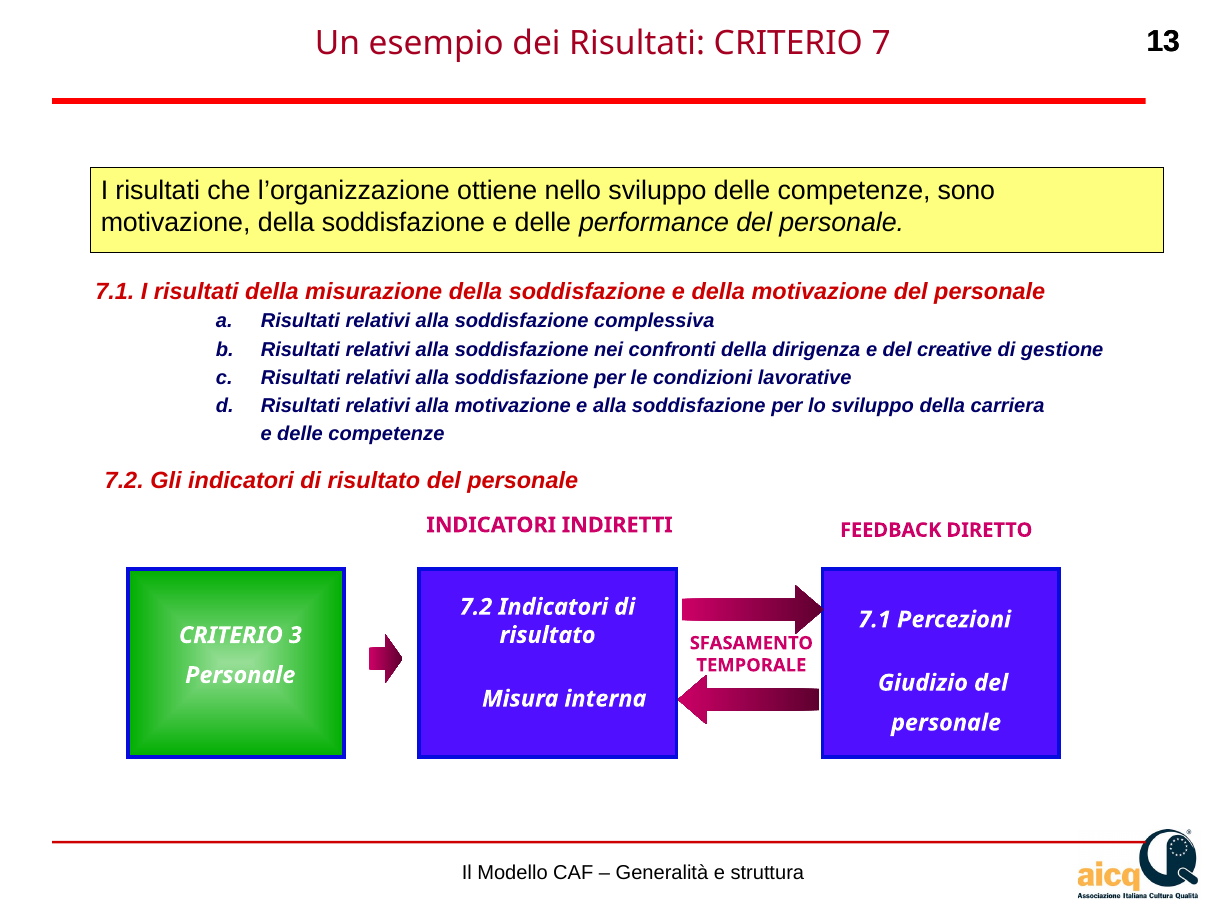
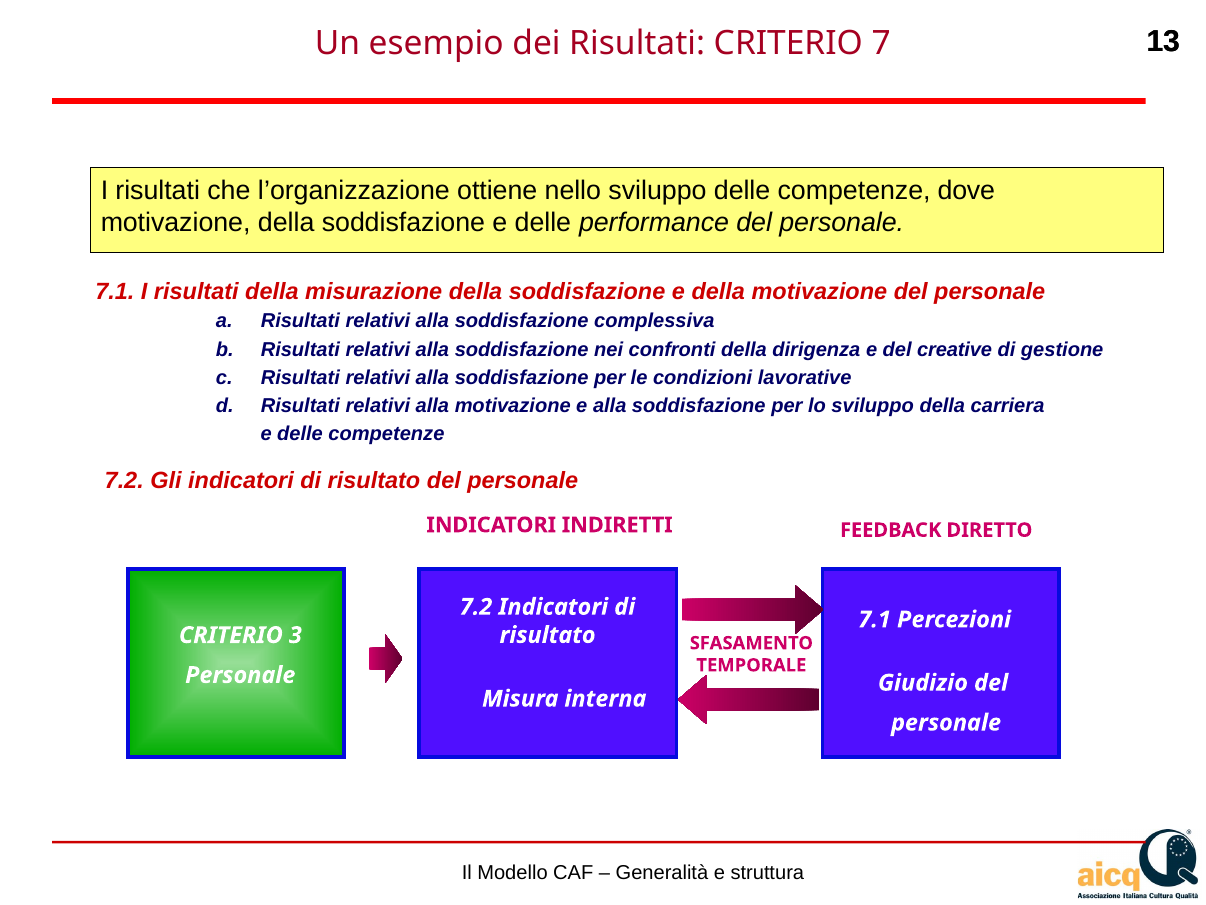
sono: sono -> dove
